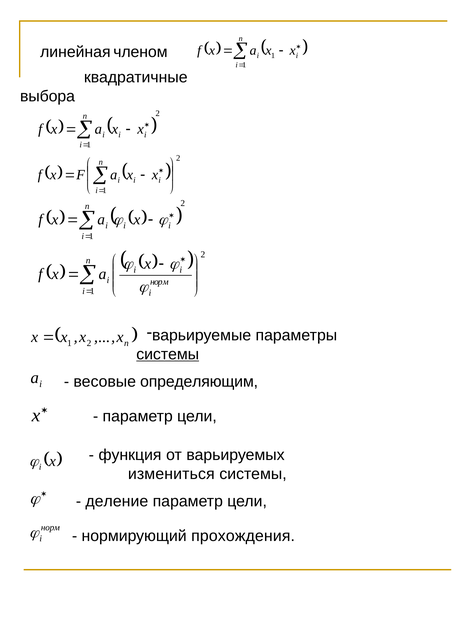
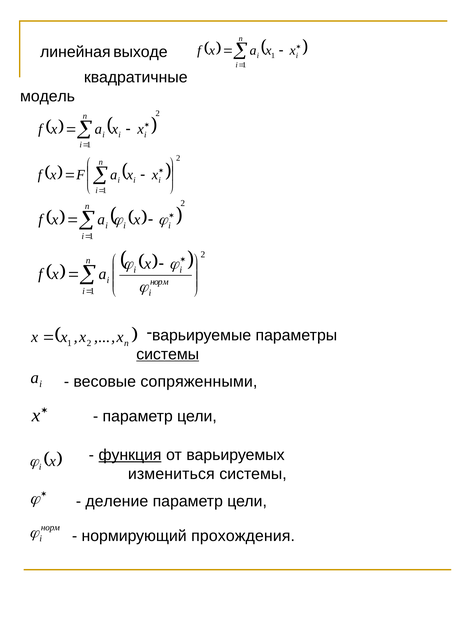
членом: членом -> выходе
выбора: выбора -> модель
определяющим: определяющим -> сопряженными
функция underline: none -> present
